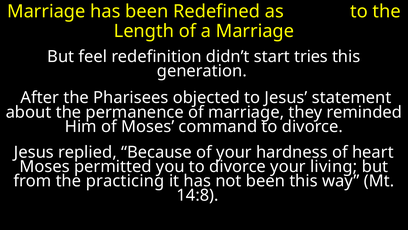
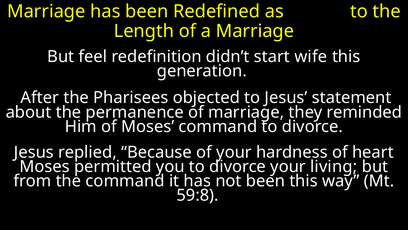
tries: tries -> wife
the practicing: practicing -> command
14:8: 14:8 -> 59:8
